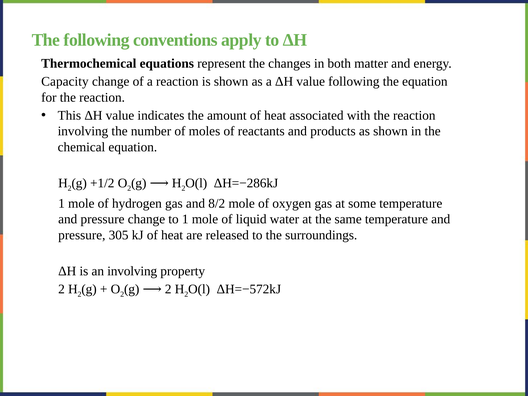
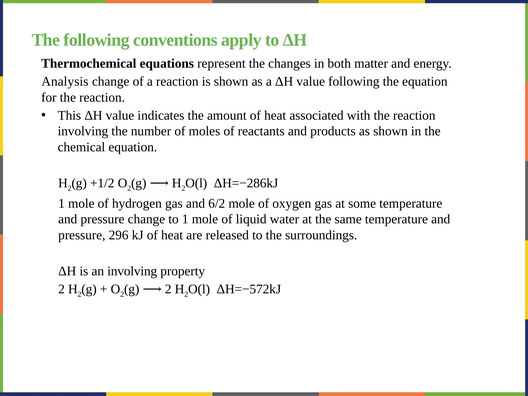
Capacity: Capacity -> Analysis
8/2: 8/2 -> 6/2
305: 305 -> 296
